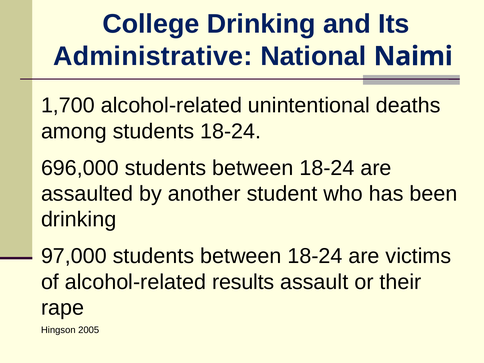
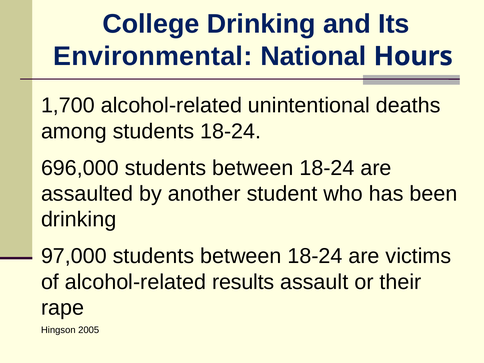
Administrative: Administrative -> Environmental
Naimi: Naimi -> Hours
